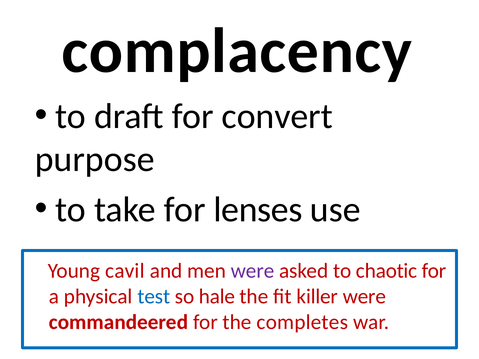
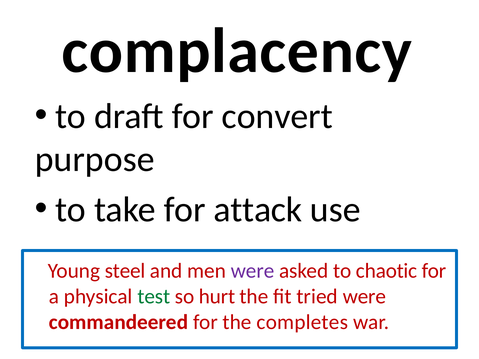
lenses: lenses -> attack
cavil: cavil -> steel
test colour: blue -> green
hale: hale -> hurt
killer: killer -> tried
